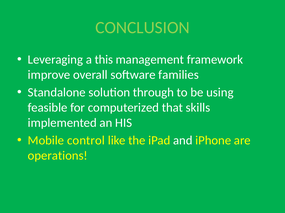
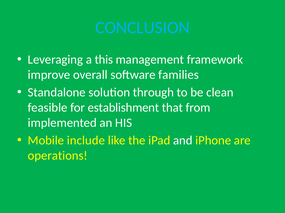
CONCLUSION colour: light green -> light blue
using: using -> clean
computerized: computerized -> establishment
skills: skills -> from
control: control -> include
